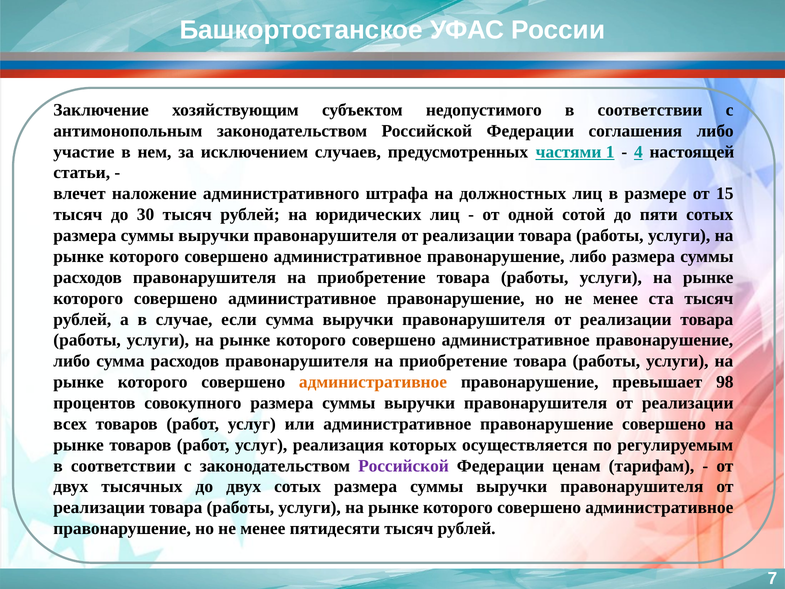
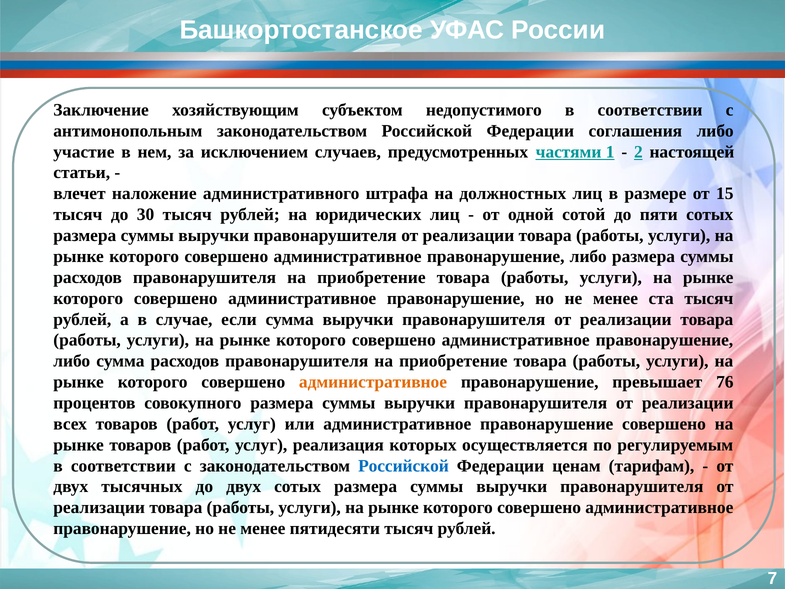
4: 4 -> 2
98: 98 -> 76
Российской at (404, 466) colour: purple -> blue
